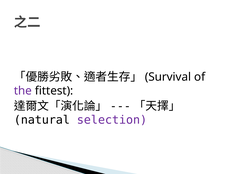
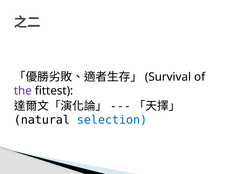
selection colour: purple -> blue
